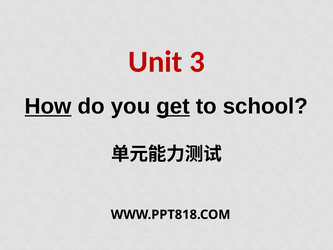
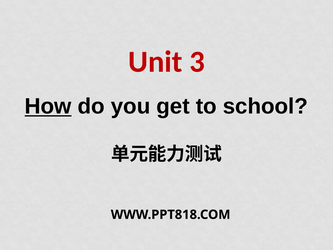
get underline: present -> none
